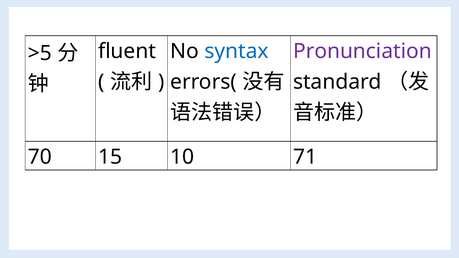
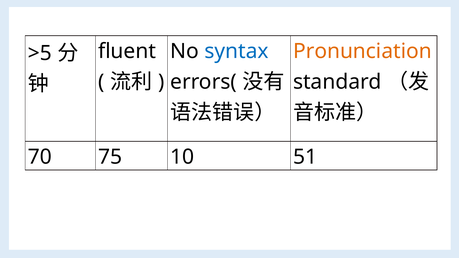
Pronunciation colour: purple -> orange
15: 15 -> 75
71: 71 -> 51
